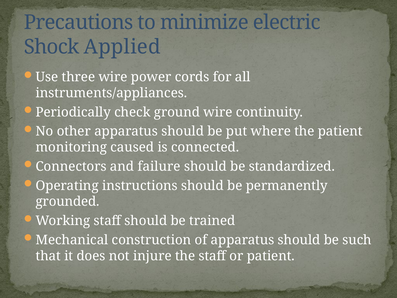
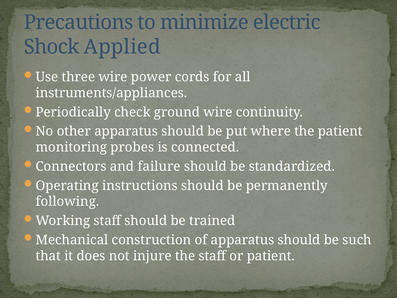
caused: caused -> probes
grounded: grounded -> following
